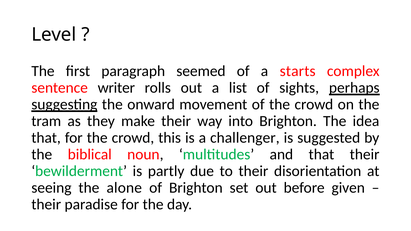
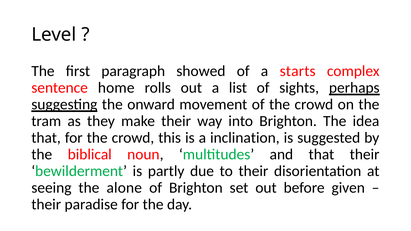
seemed: seemed -> showed
writer: writer -> home
challenger: challenger -> inclination
